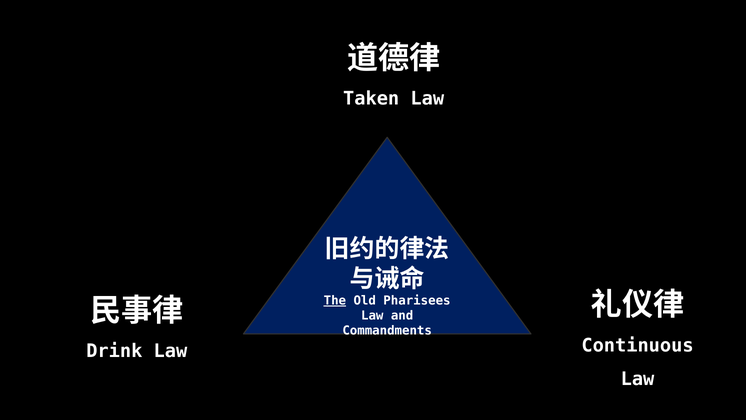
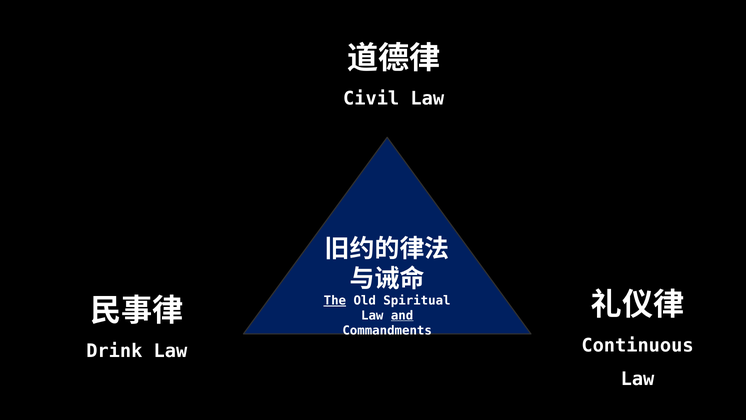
Taken: Taken -> Civil
Pharisees: Pharisees -> Spiritual
and underline: none -> present
